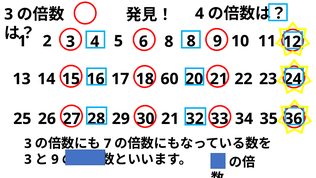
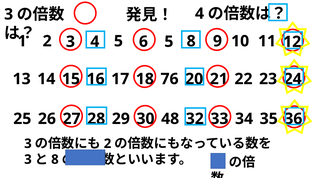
2 8: 8 -> 5
60: 60 -> 76
26 21: 21 -> 48
7 at (108, 143): 7 -> 2
9 at (55, 159): 9 -> 8
